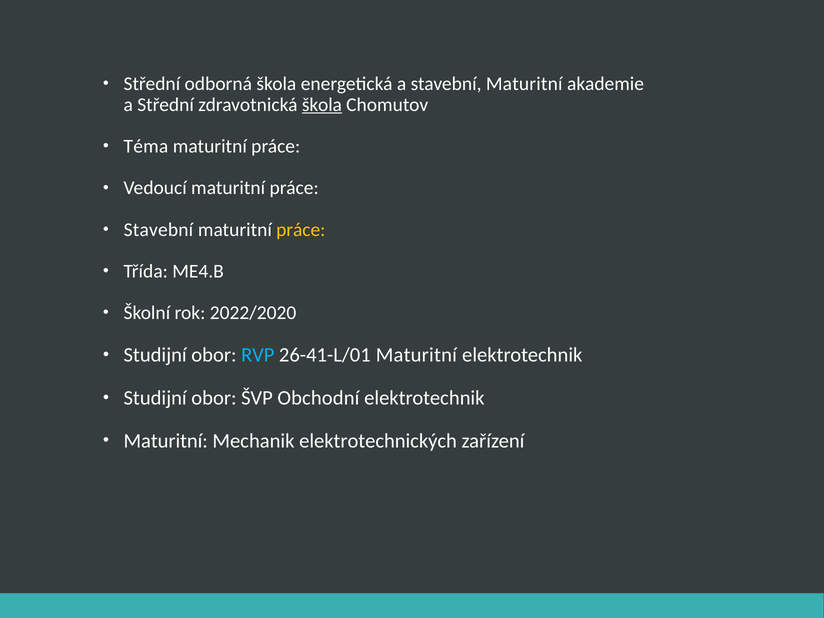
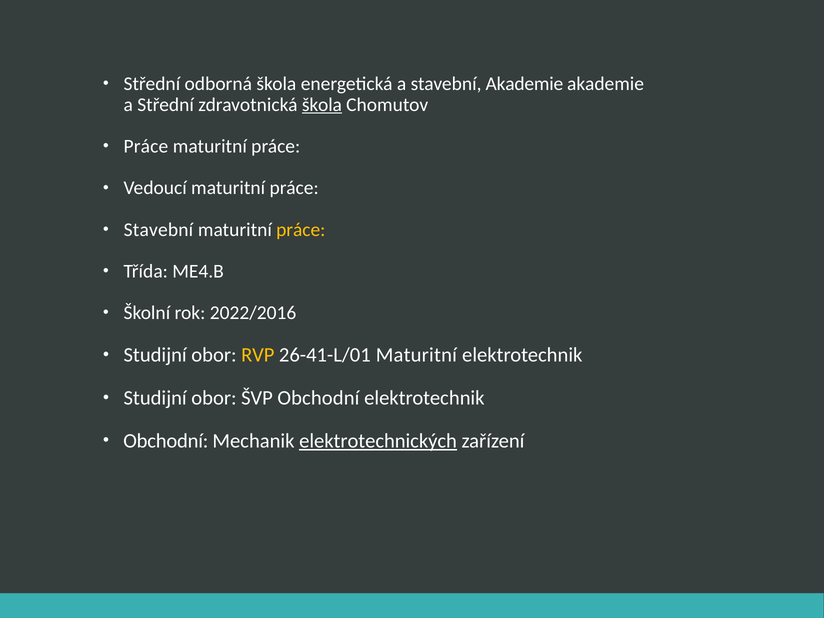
a stavební Maturitní: Maturitní -> Akademie
Téma at (146, 146): Téma -> Práce
2022/2020: 2022/2020 -> 2022/2016
RVP colour: light blue -> yellow
Maturitní at (166, 441): Maturitní -> Obchodní
elektrotechnických underline: none -> present
